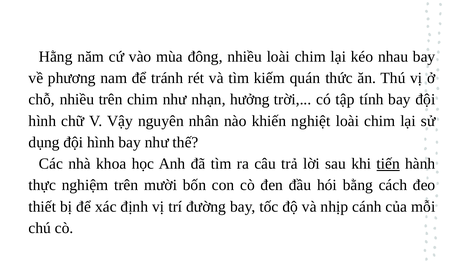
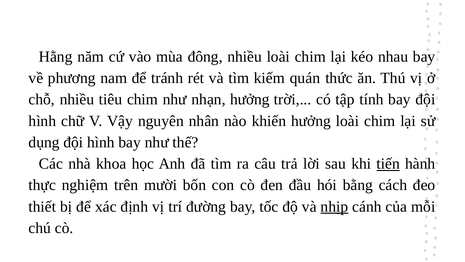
nhiều trên: trên -> tiêu
khiến nghiệt: nghiệt -> hưởng
nhịp underline: none -> present
